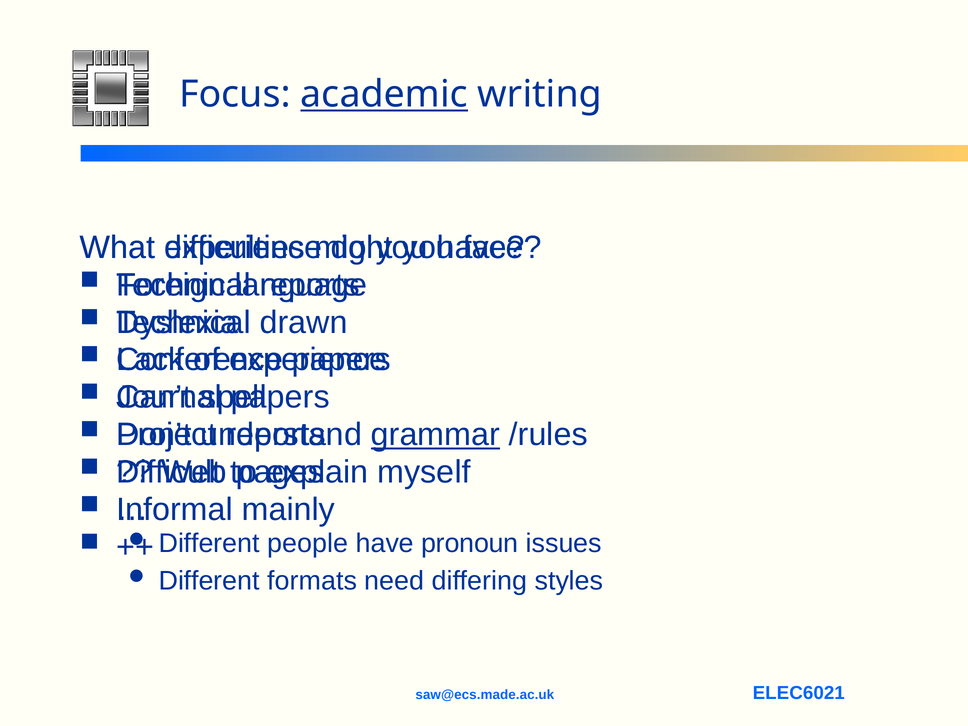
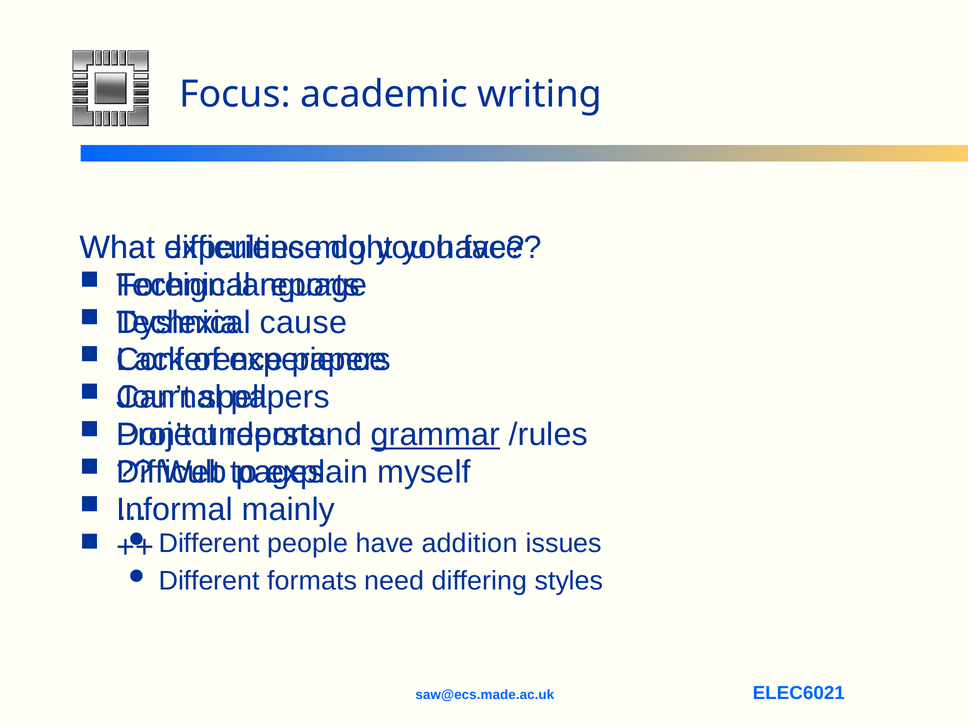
academic underline: present -> none
drawn: drawn -> cause
pronoun: pronoun -> addition
